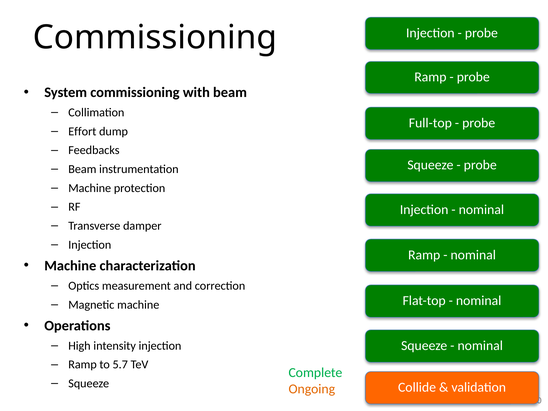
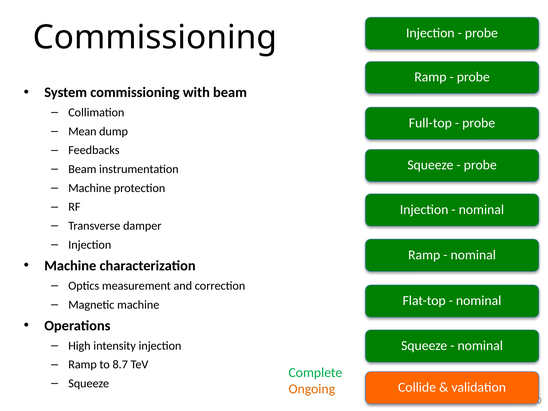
Effort: Effort -> Mean
5.7: 5.7 -> 8.7
